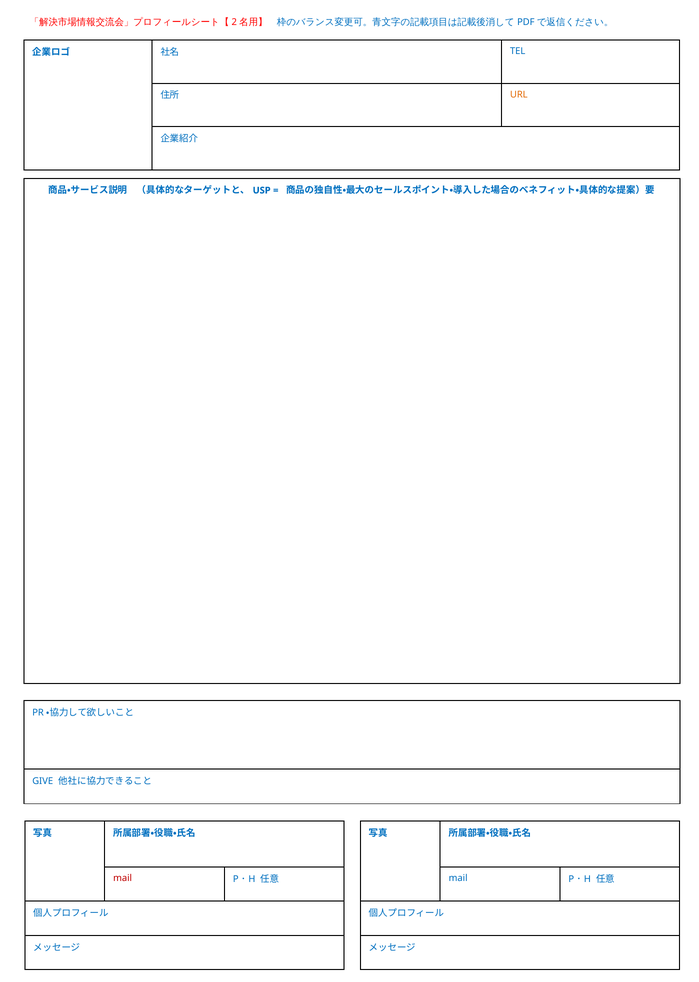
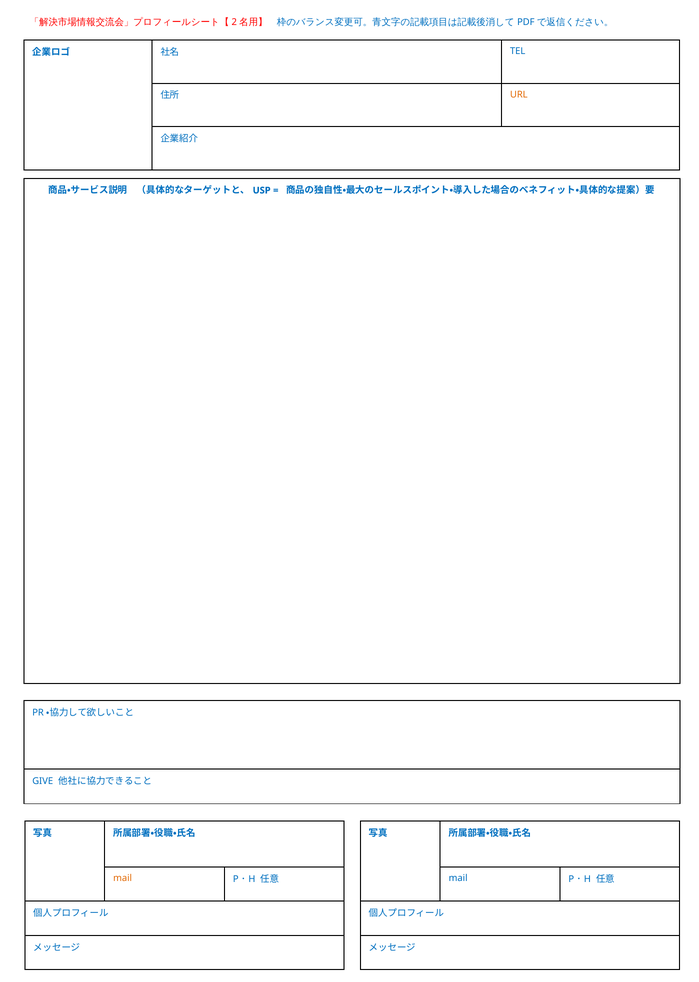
mail at (123, 878) colour: red -> orange
